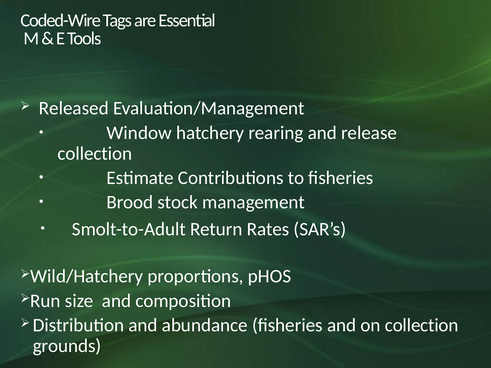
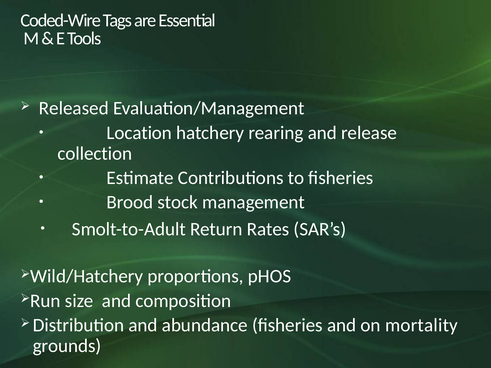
Window: Window -> Location
on collection: collection -> mortality
